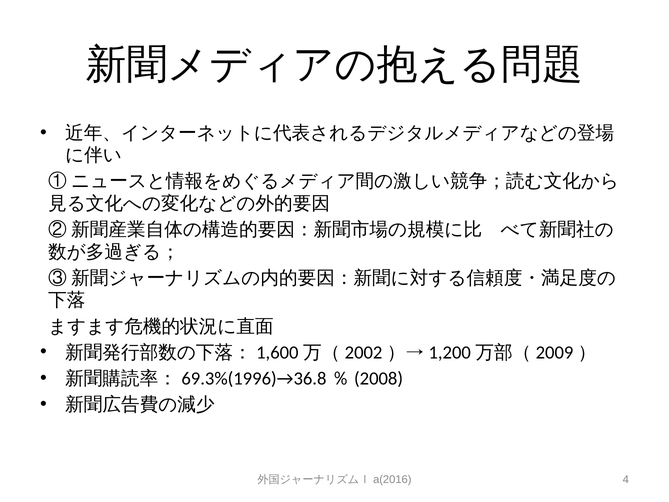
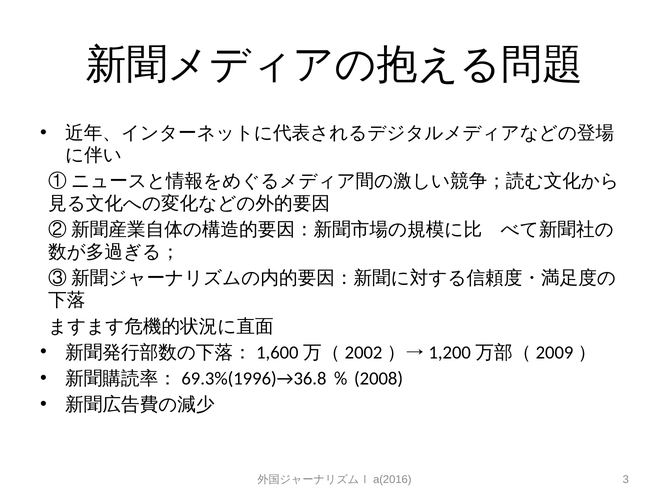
4: 4 -> 3
